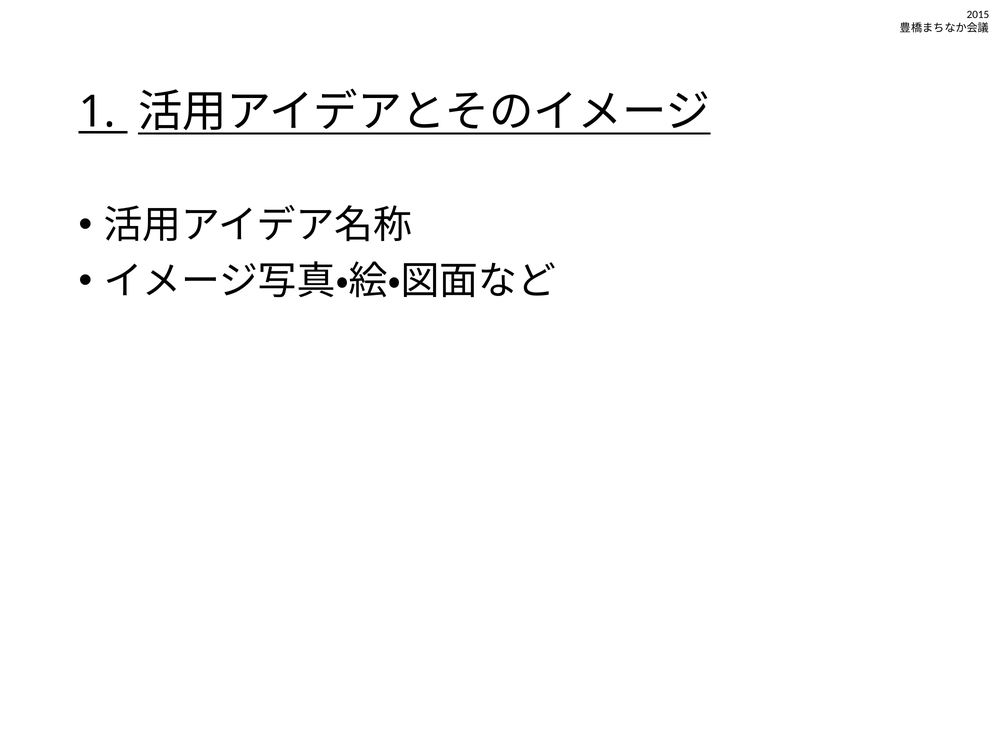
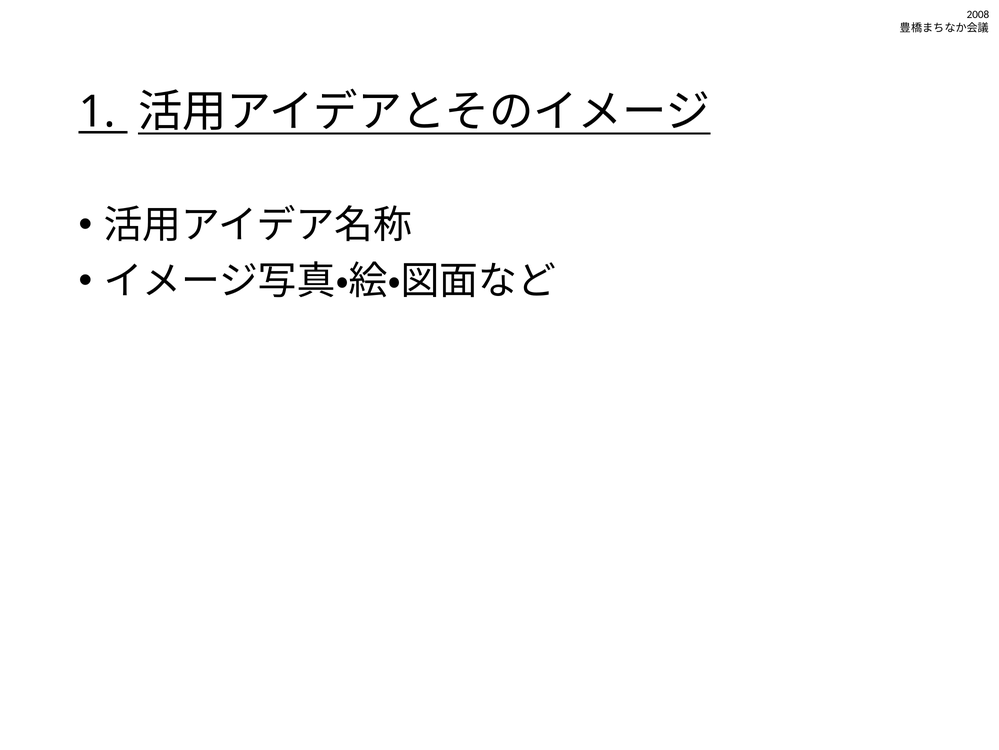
2015: 2015 -> 2008
